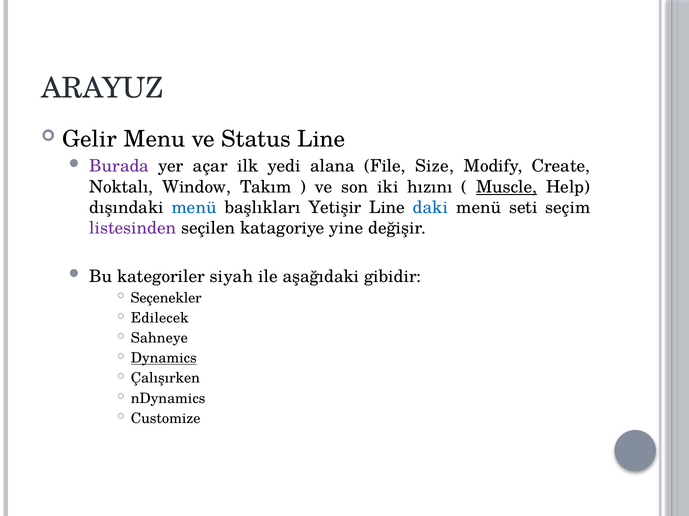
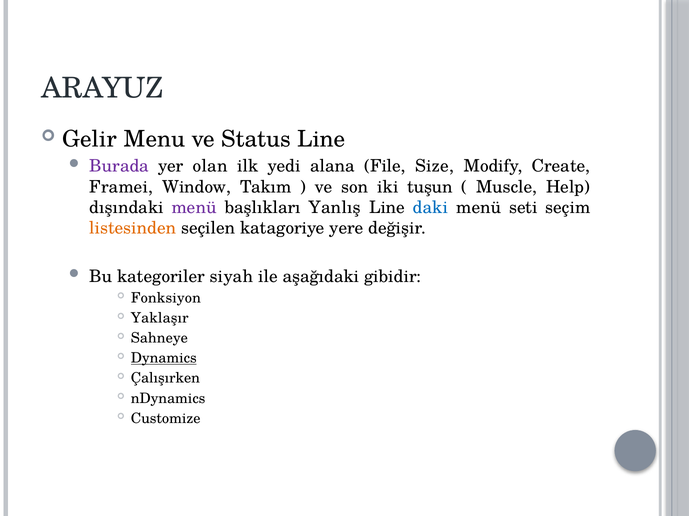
açar: açar -> olan
Noktalı: Noktalı -> Framei
hızını: hızını -> tuşun
Muscle underline: present -> none
menü at (194, 208) colour: blue -> purple
Yetişir: Yetişir -> Yanlış
listesinden colour: purple -> orange
yine: yine -> yere
Seçenekler: Seçenekler -> Fonksiyon
Edilecek: Edilecek -> Yaklaşır
